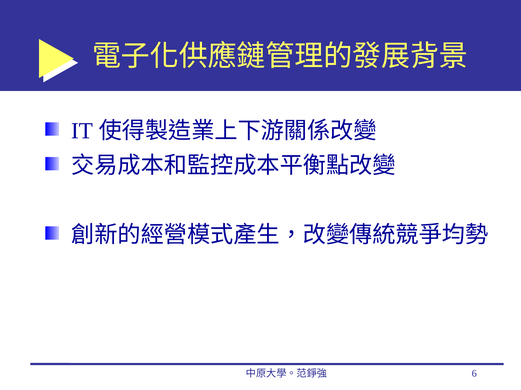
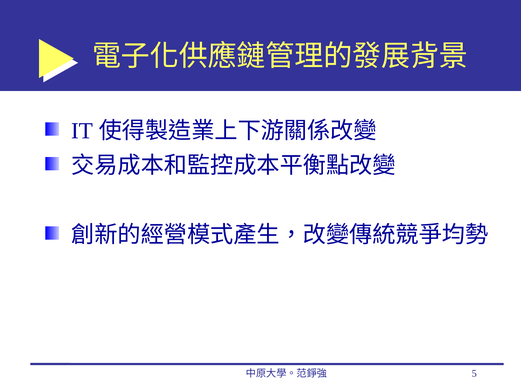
6: 6 -> 5
